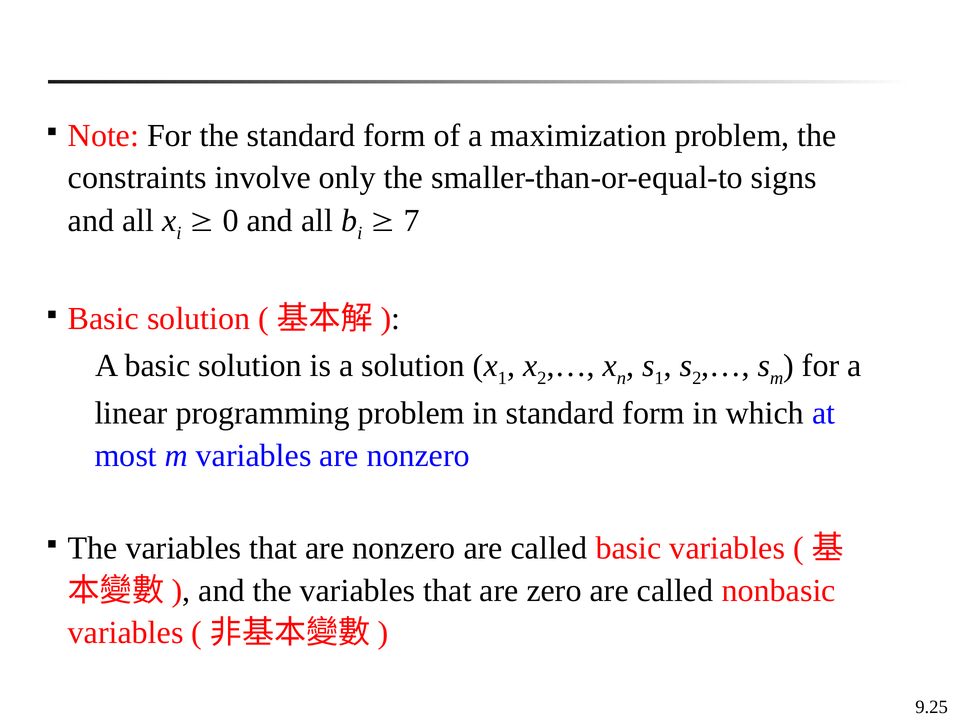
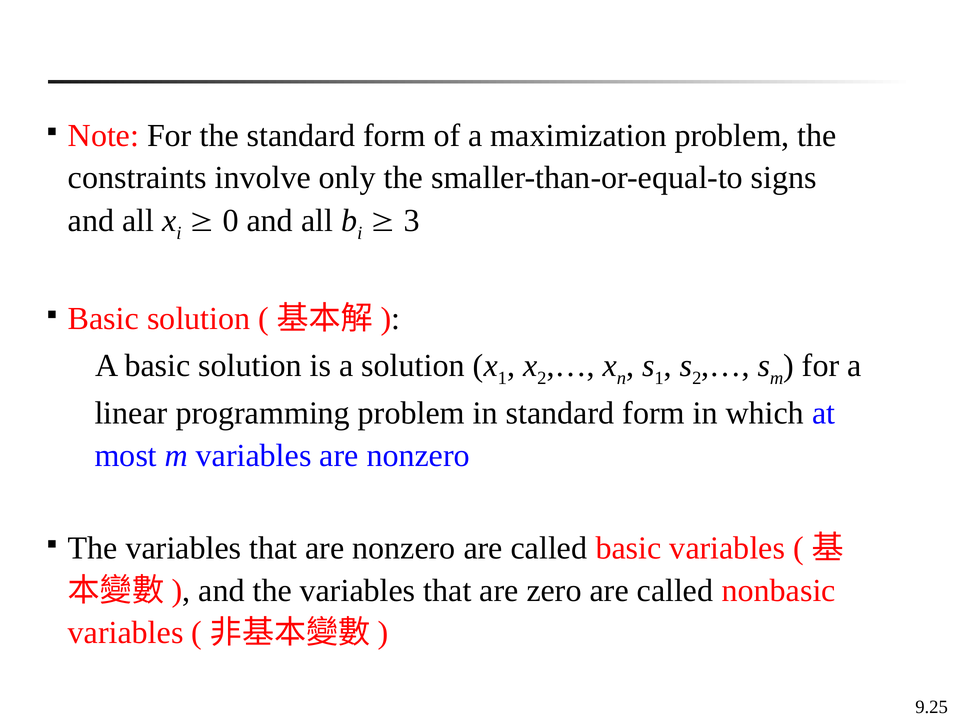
7: 7 -> 3
